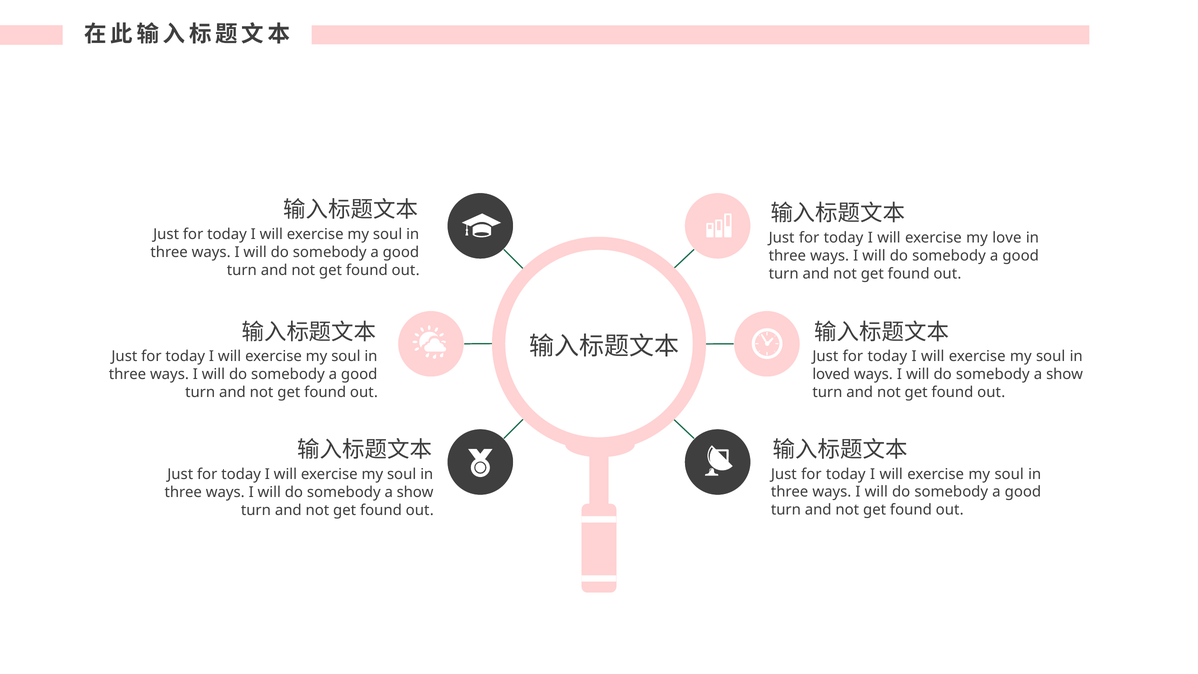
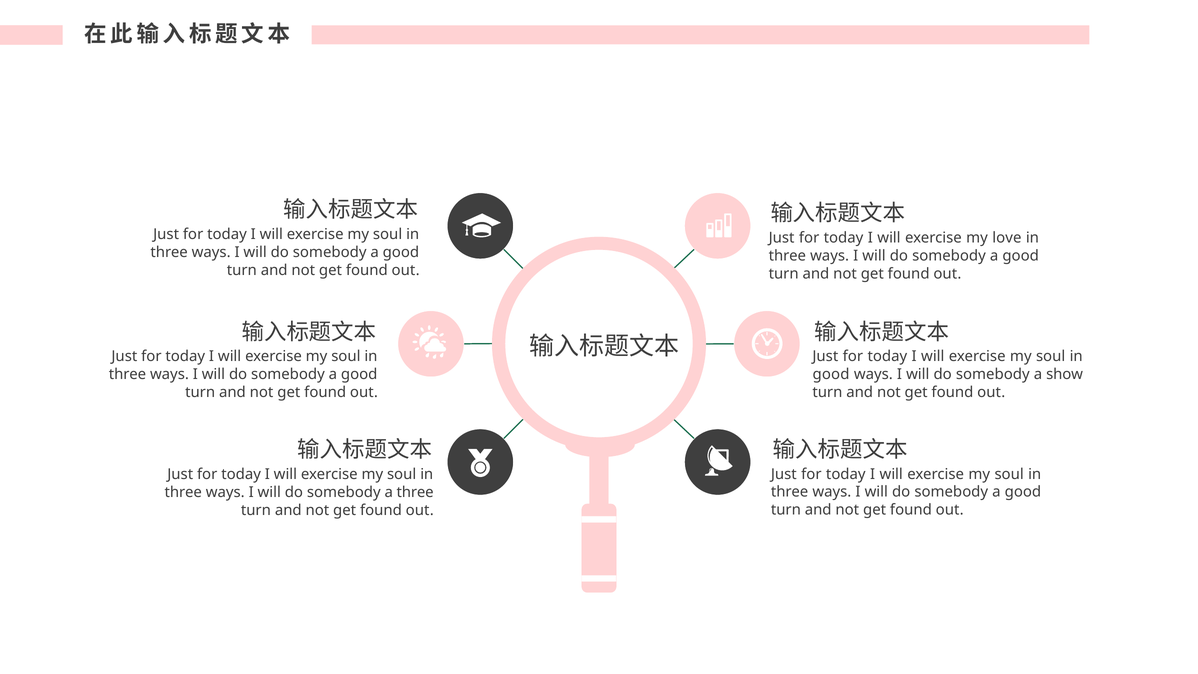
loved at (831, 374): loved -> good
show at (415, 492): show -> three
